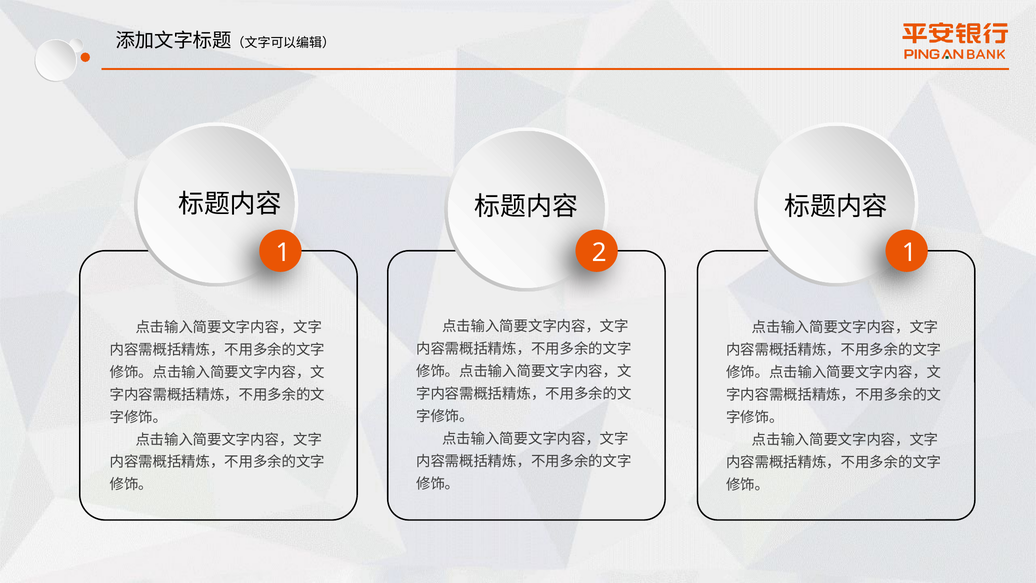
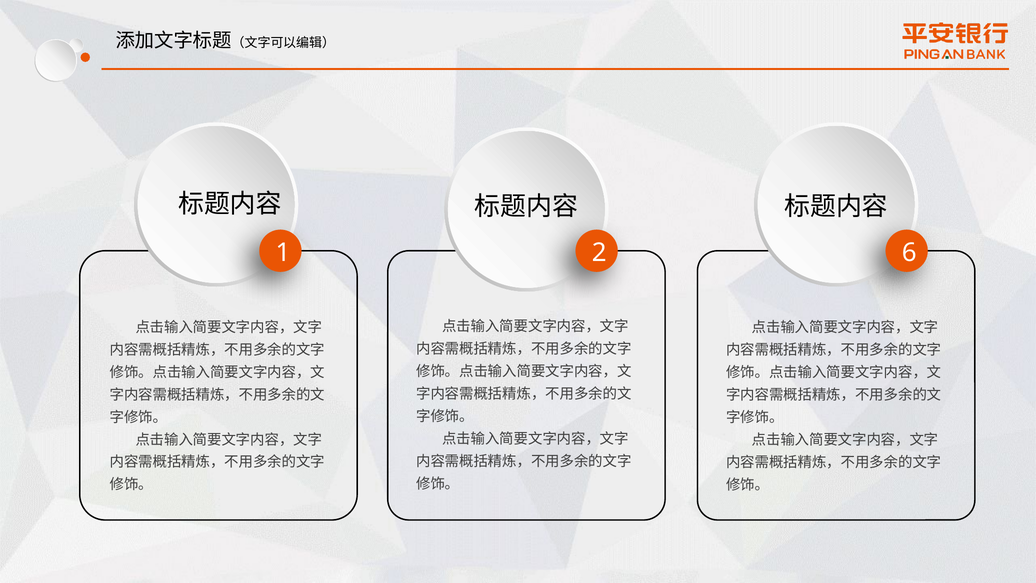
2 1: 1 -> 6
